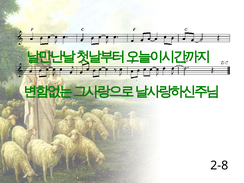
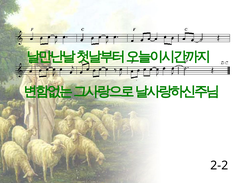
2-8: 2-8 -> 2-2
